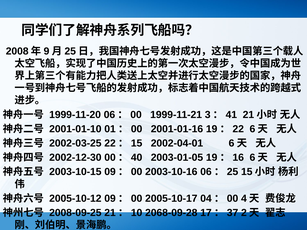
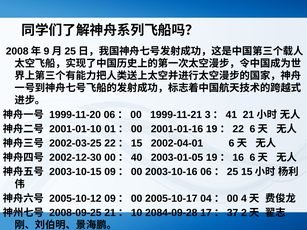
2068-09-28: 2068-09-28 -> 2084-09-28
